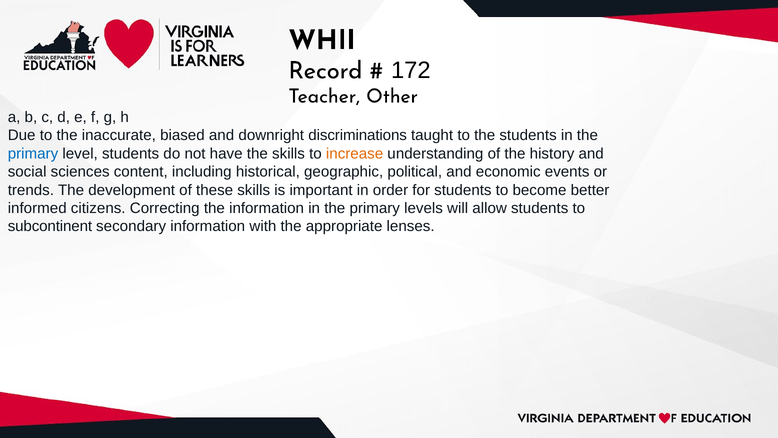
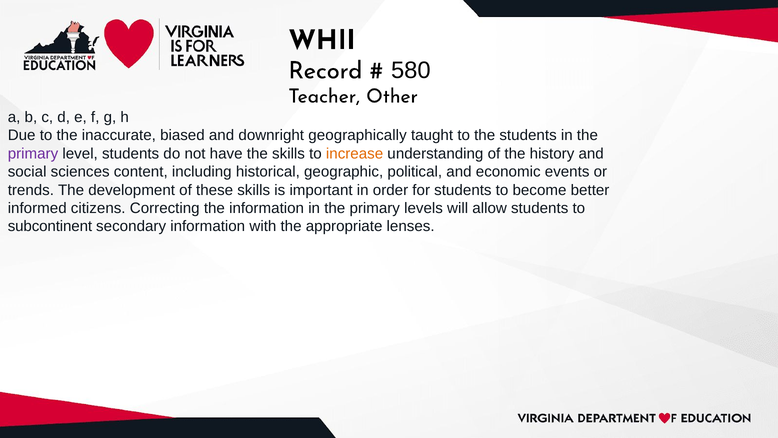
172: 172 -> 580
discriminations: discriminations -> geographically
primary at (33, 154) colour: blue -> purple
